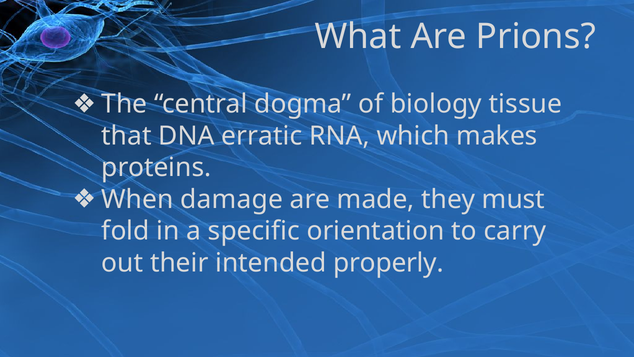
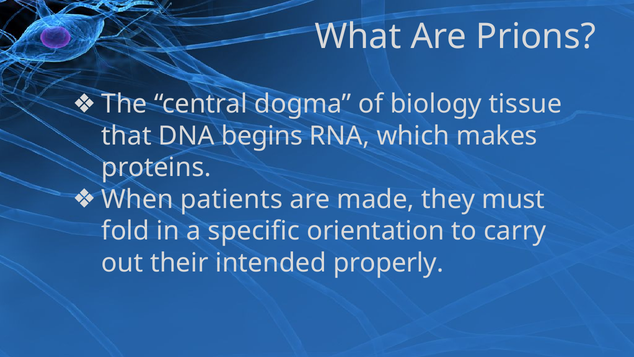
erratic: erratic -> begins
damage: damage -> patients
